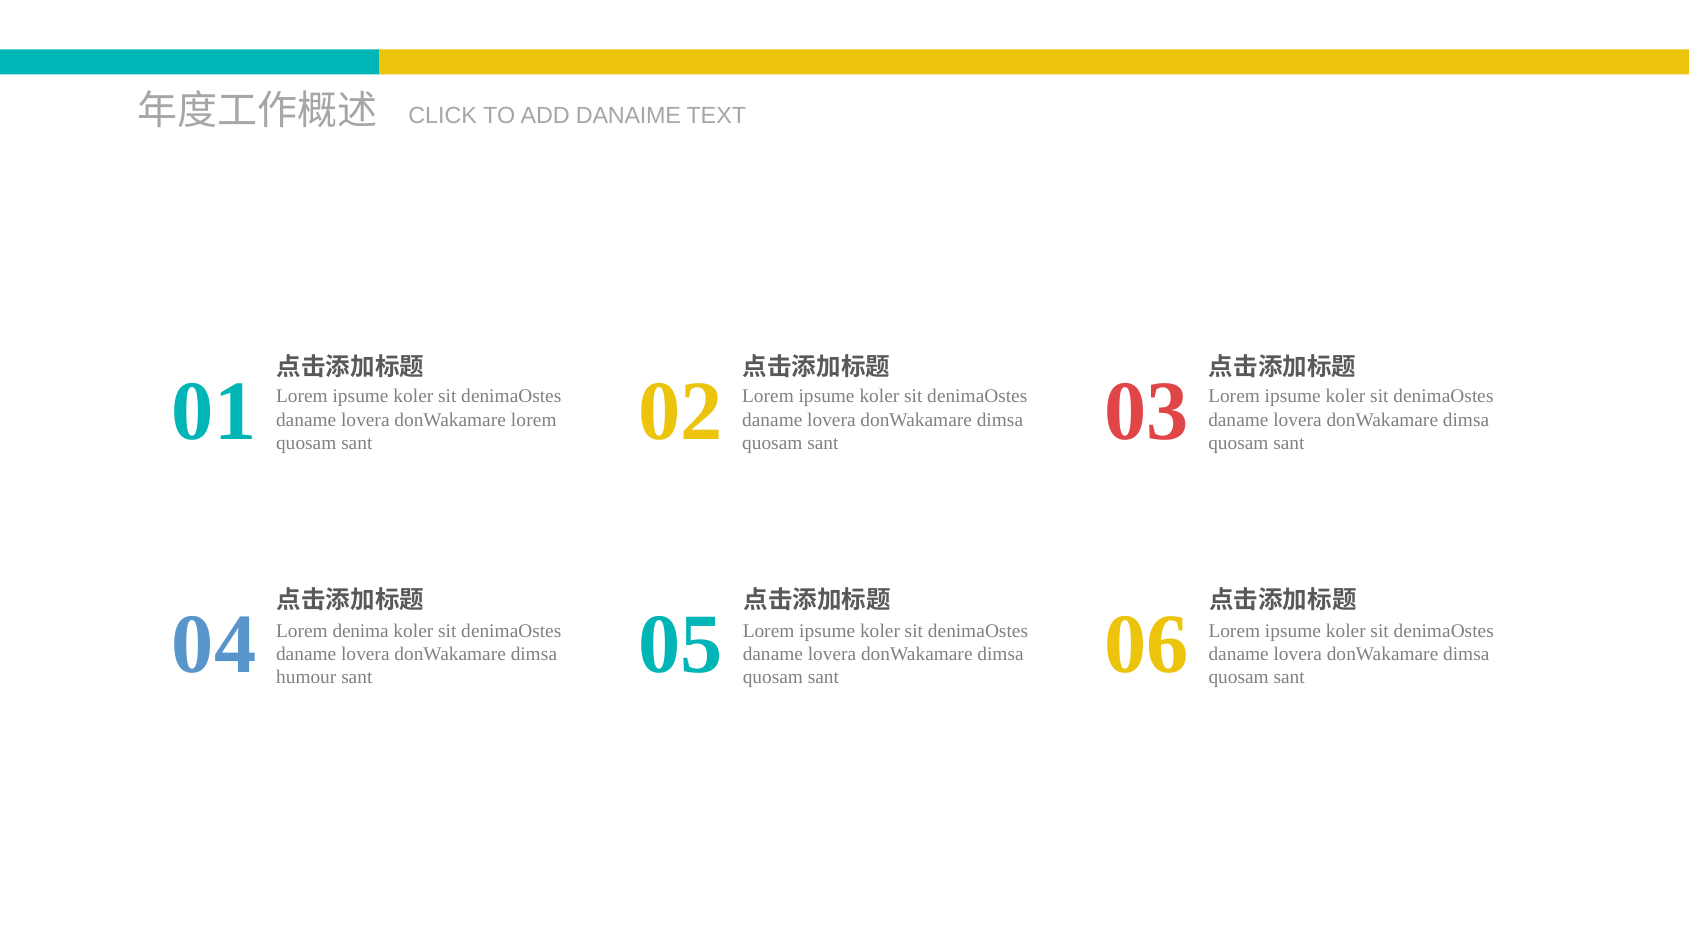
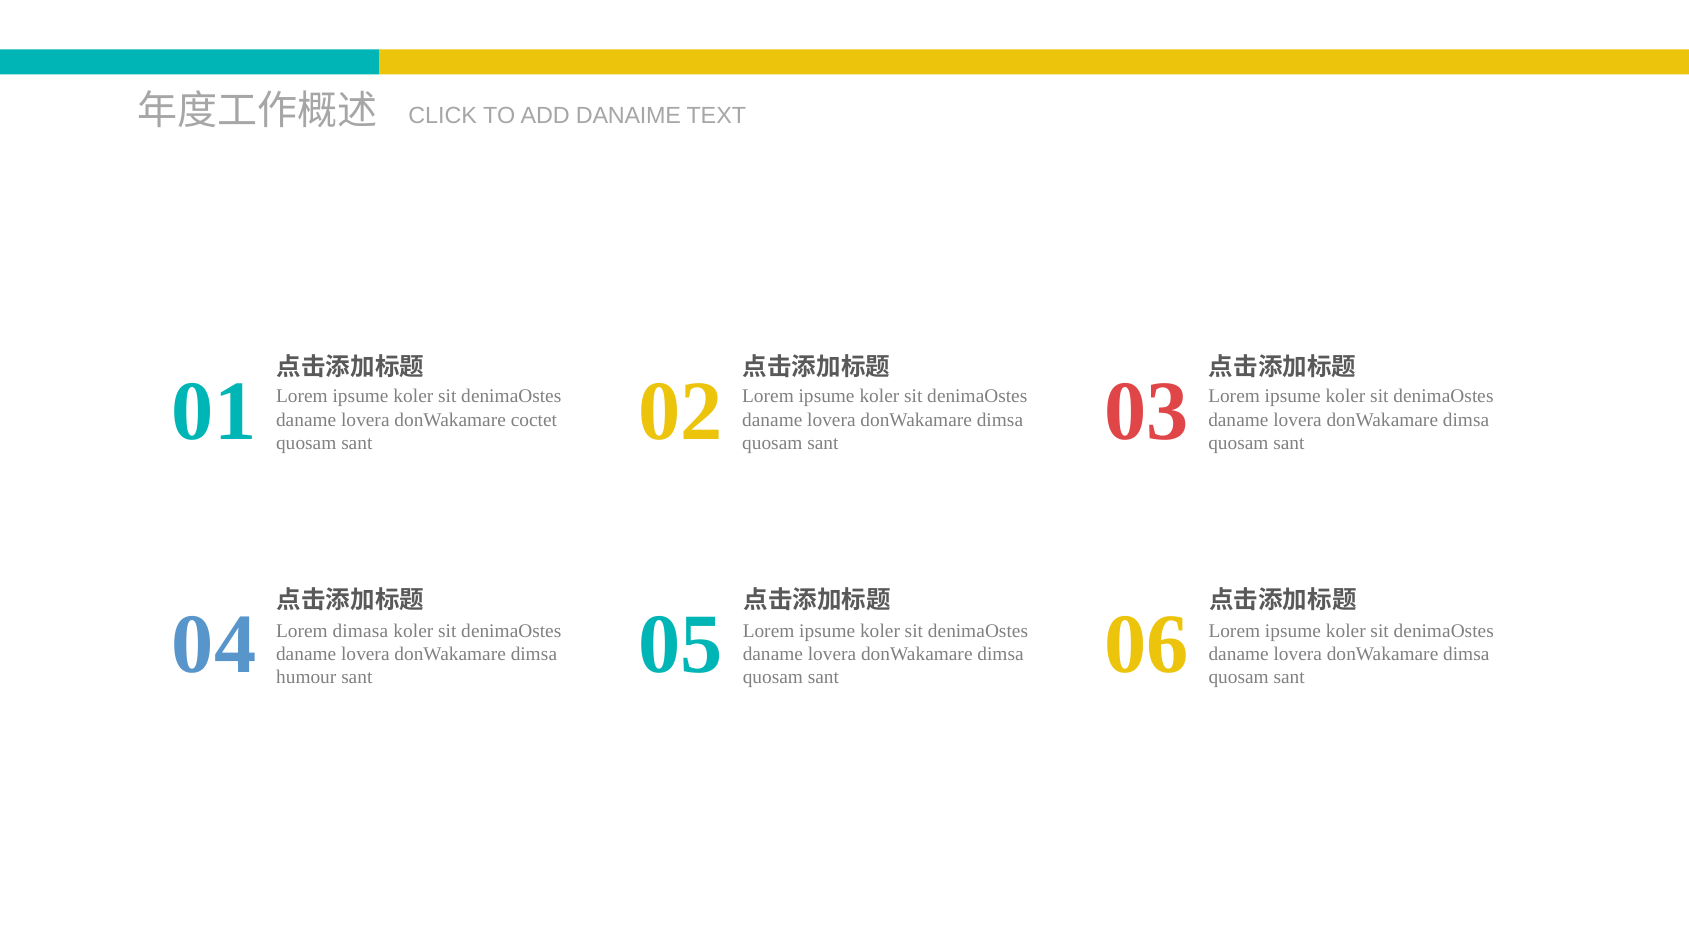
donWakamare lorem: lorem -> coctet
denima: denima -> dimasa
